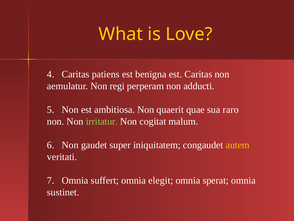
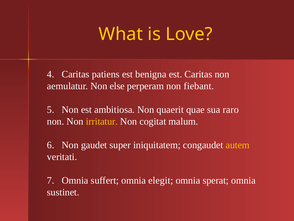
regi: regi -> else
adducti: adducti -> fiebant
irritatur colour: light green -> yellow
